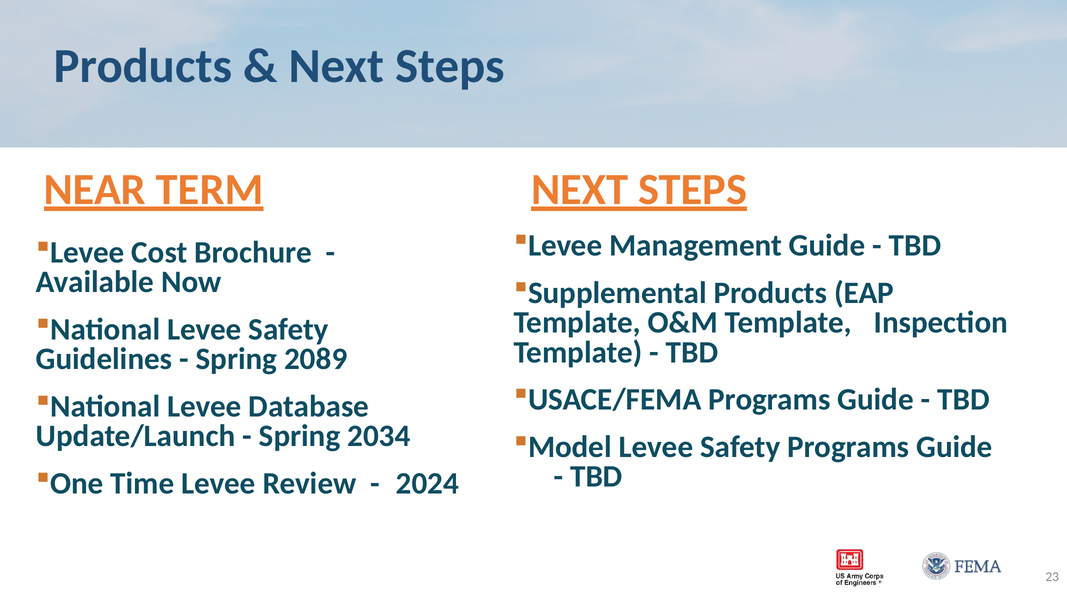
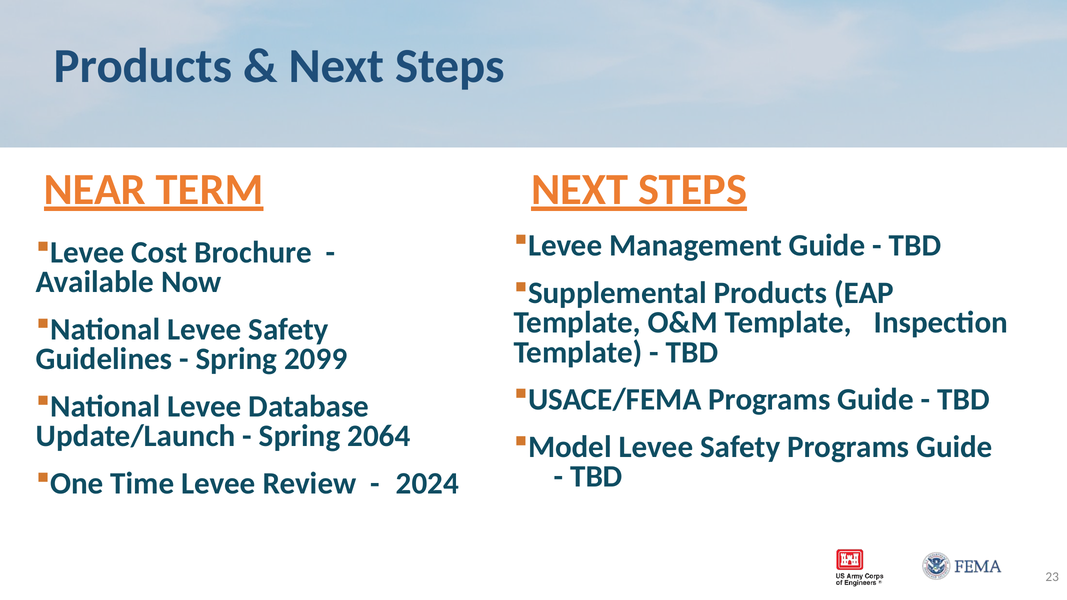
2089: 2089 -> 2099
2034: 2034 -> 2064
